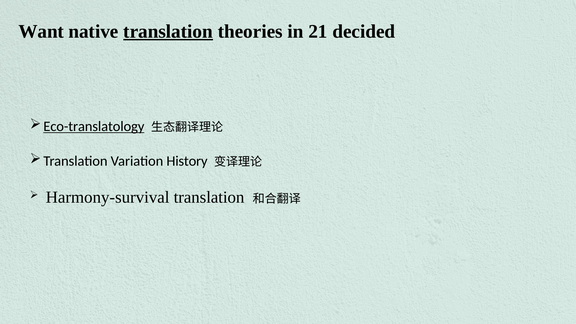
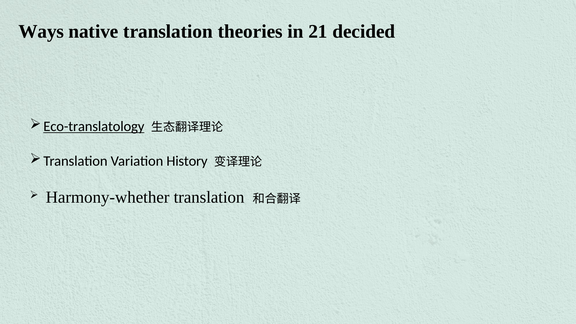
Want: Want -> Ways
translation at (168, 31) underline: present -> none
Harmony-survival: Harmony-survival -> Harmony-whether
